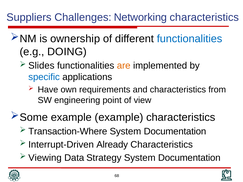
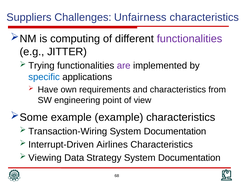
Networking: Networking -> Unfairness
ownership: ownership -> computing
functionalities at (190, 39) colour: blue -> purple
DOING: DOING -> JITTER
Slides: Slides -> Trying
are colour: orange -> purple
Transaction-Where: Transaction-Where -> Transaction-Wiring
Already: Already -> Airlines
